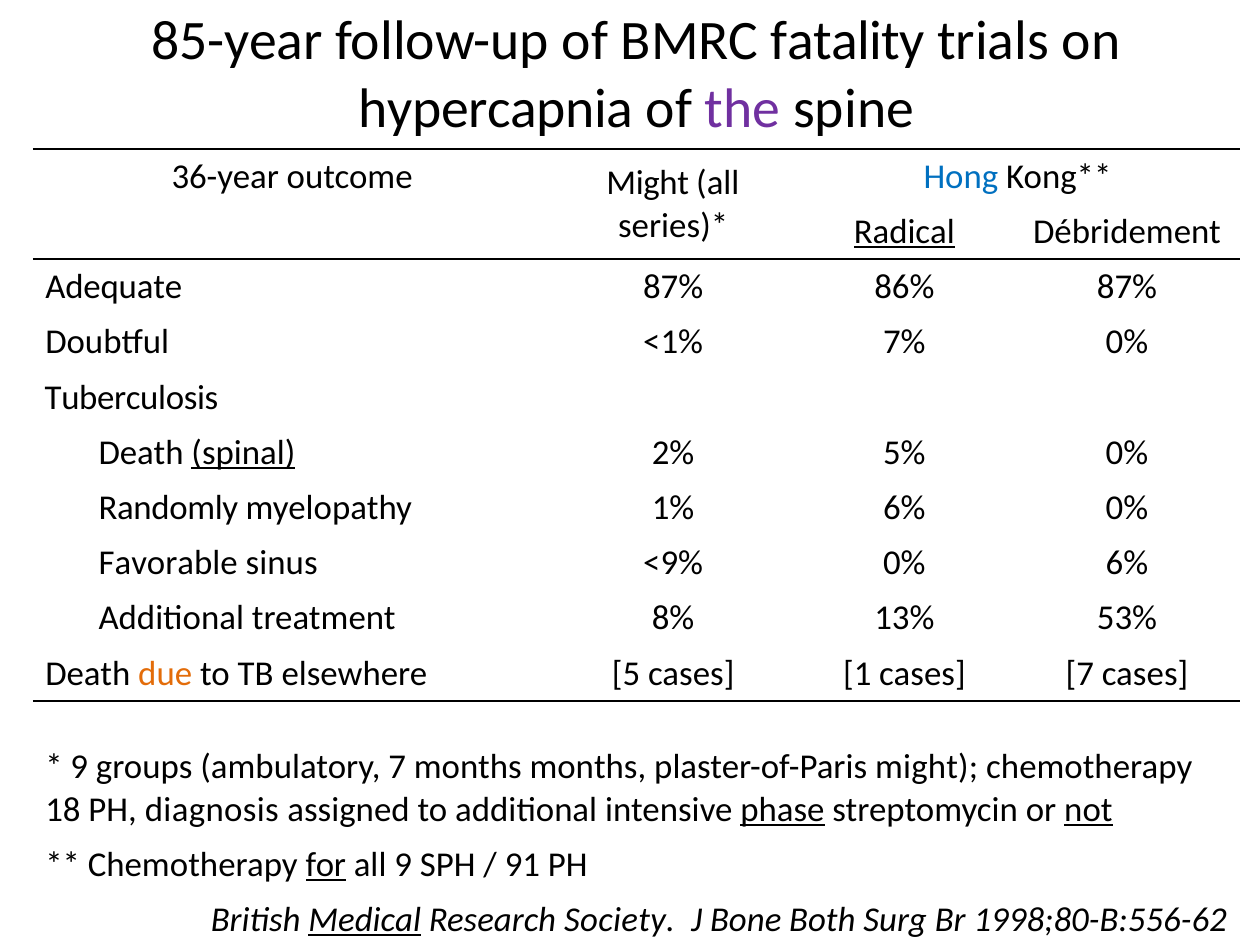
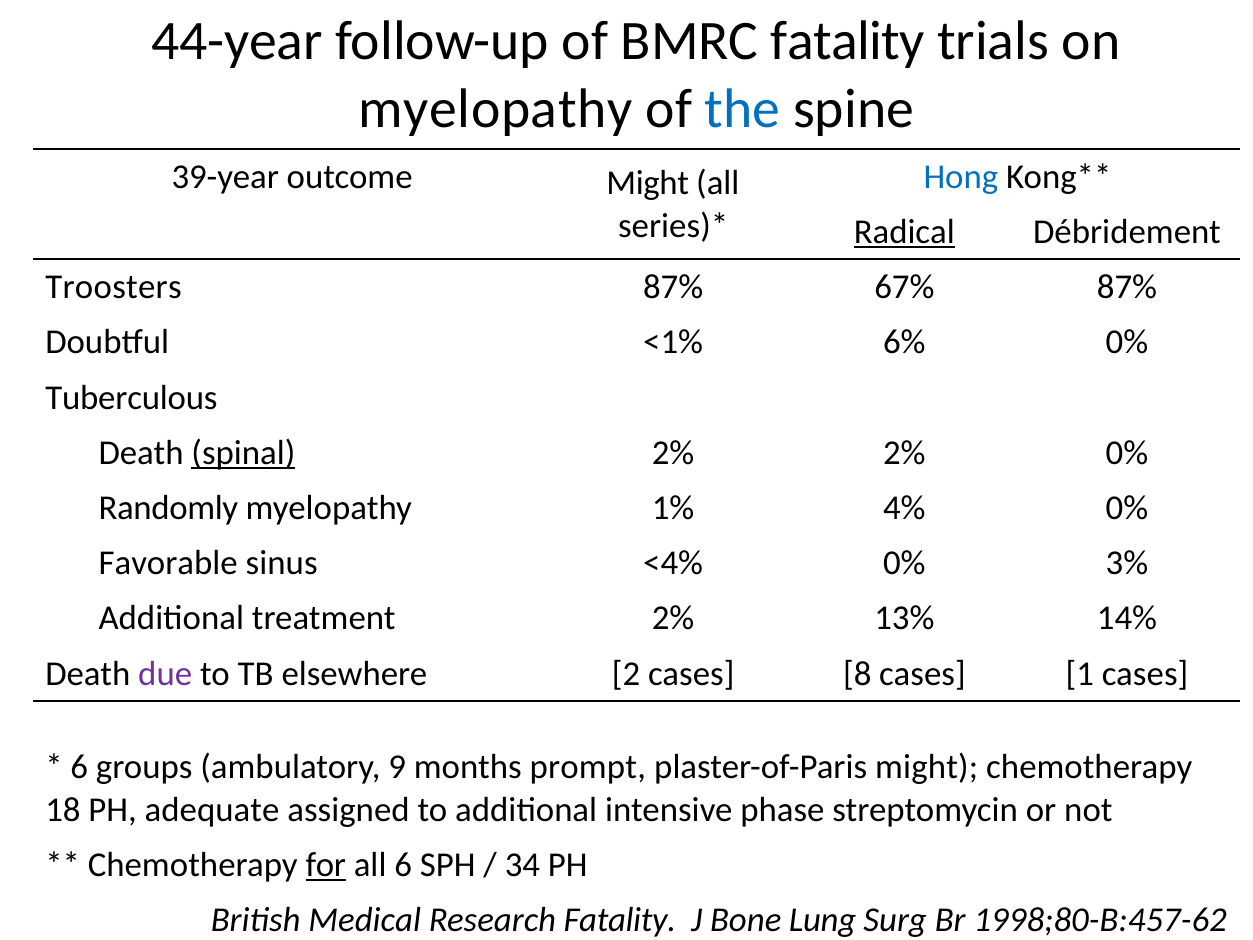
85-year: 85-year -> 44-year
hypercapnia at (496, 109): hypercapnia -> myelopathy
the colour: purple -> blue
36-year: 36-year -> 39-year
Adequate: Adequate -> Troosters
86%: 86% -> 67%
7%: 7% -> 6%
Tuberculosis: Tuberculosis -> Tuberculous
2% 5%: 5% -> 2%
1% 6%: 6% -> 4%
<9%: <9% -> <4%
0% 6%: 6% -> 3%
treatment 8%: 8% -> 2%
53%: 53% -> 14%
due colour: orange -> purple
5: 5 -> 2
1: 1 -> 8
cases 7: 7 -> 1
9 at (79, 767): 9 -> 6
ambulatory 7: 7 -> 9
months months: months -> prompt
diagnosis: diagnosis -> adequate
phase underline: present -> none
not underline: present -> none
all 9: 9 -> 6
91: 91 -> 34
Medical underline: present -> none
Research Society: Society -> Fatality
Both: Both -> Lung
1998;80-B:556-62: 1998;80-B:556-62 -> 1998;80-B:457-62
